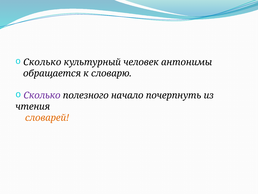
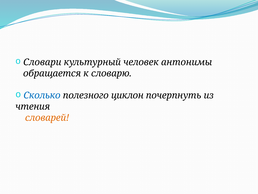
Сколько at (42, 62): Сколько -> Словари
Сколько at (42, 95) colour: purple -> blue
начало: начало -> циклон
